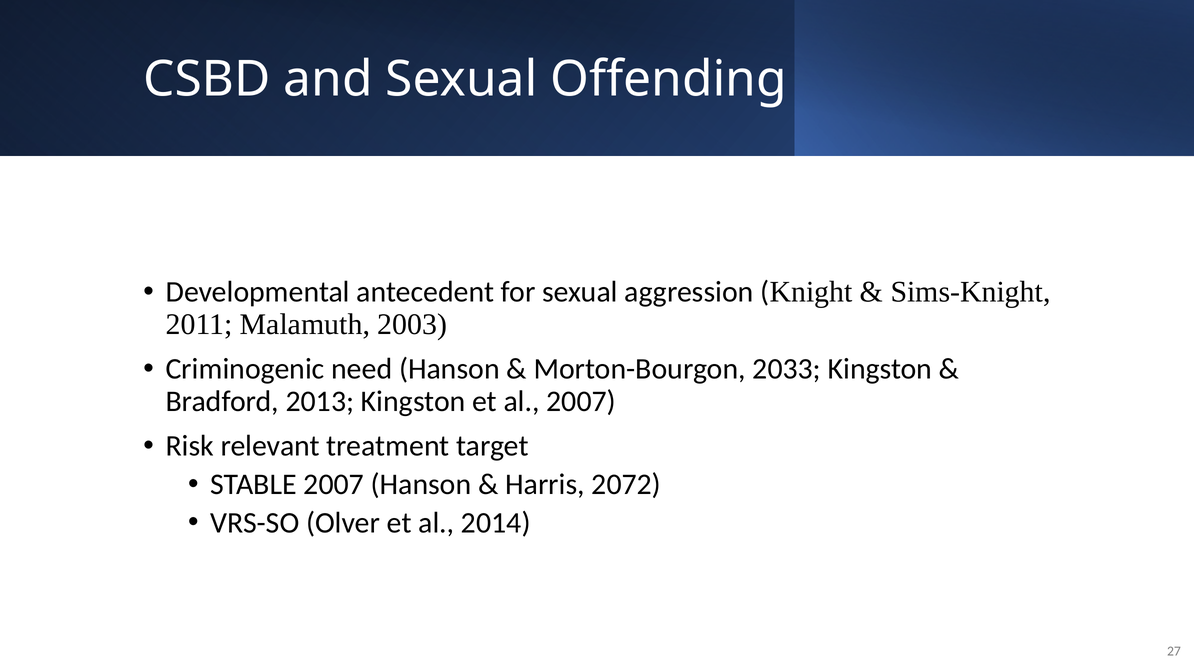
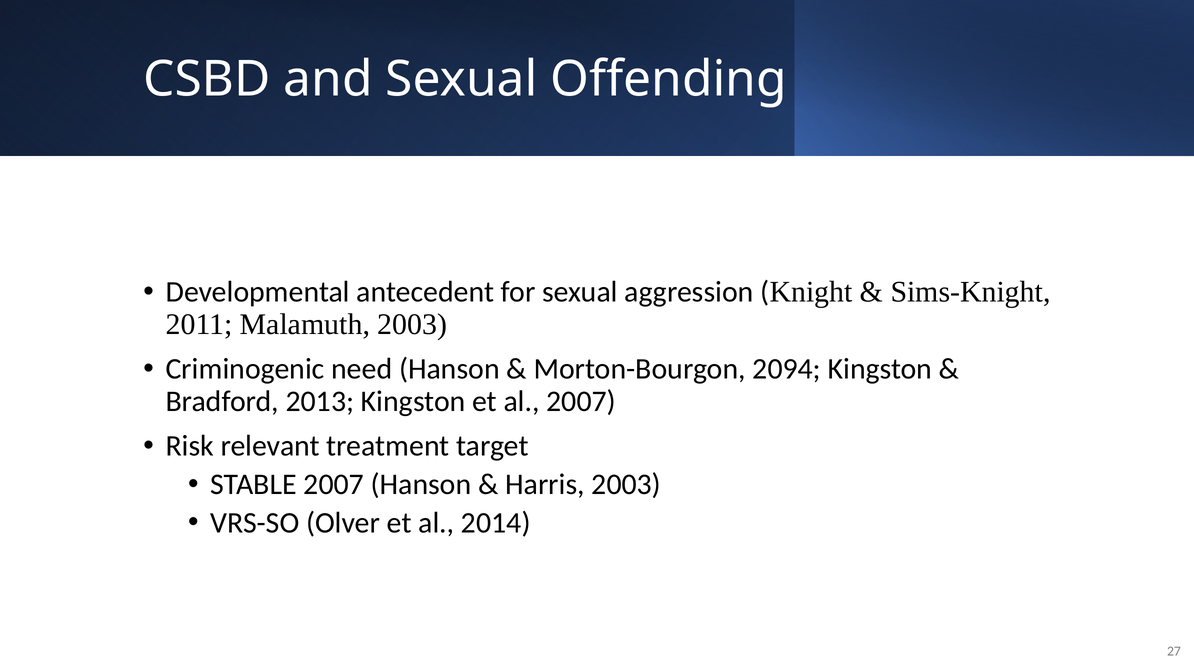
2033: 2033 -> 2094
Harris 2072: 2072 -> 2003
